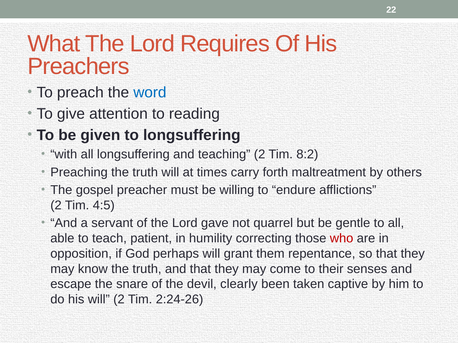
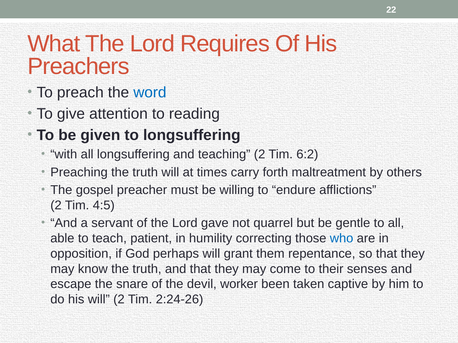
8:2: 8:2 -> 6:2
who colour: red -> blue
clearly: clearly -> worker
